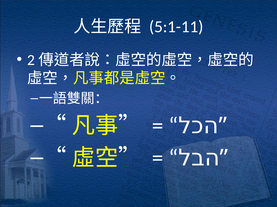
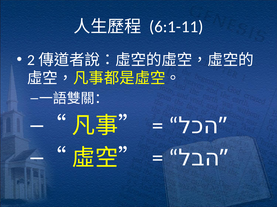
5:1-11: 5:1-11 -> 6:1-11
